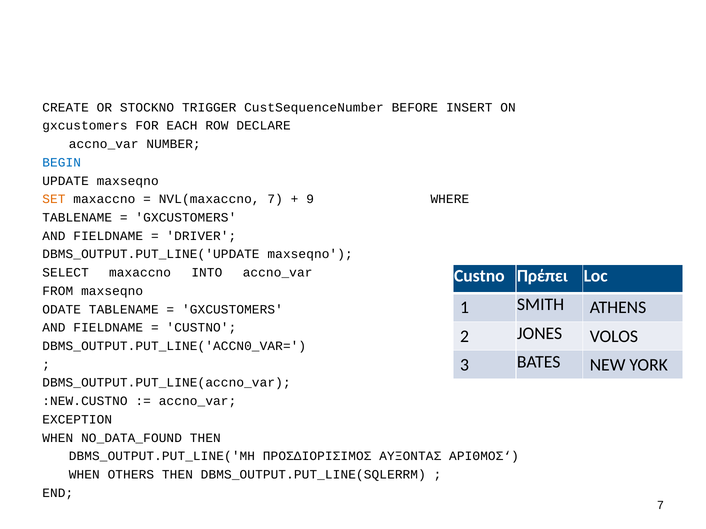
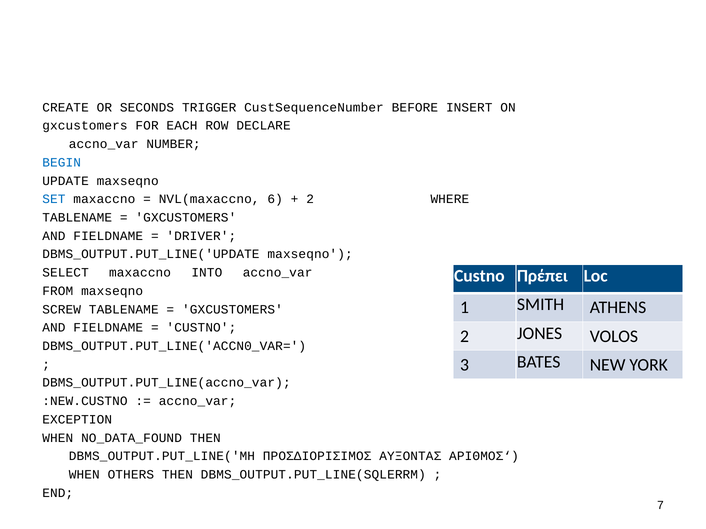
STOCKNO: STOCKNO -> SECONDS
SET colour: orange -> blue
NVL(maxaccno 7: 7 -> 6
9 at (310, 199): 9 -> 2
ODATE: ODATE -> SCREW
